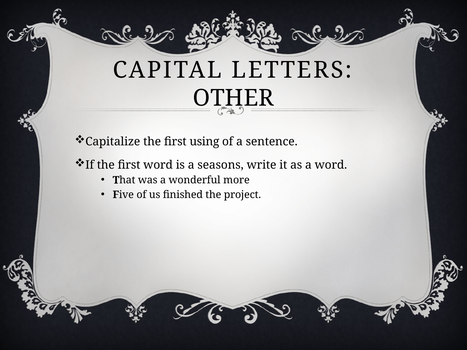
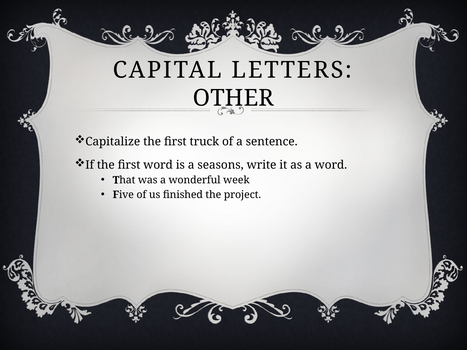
using: using -> truck
more: more -> week
